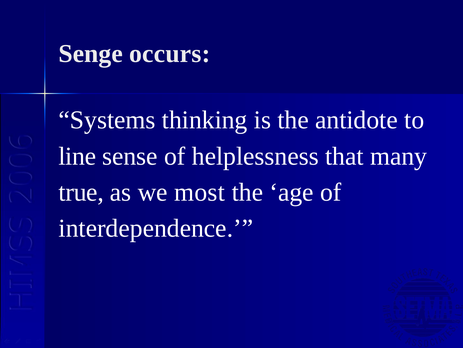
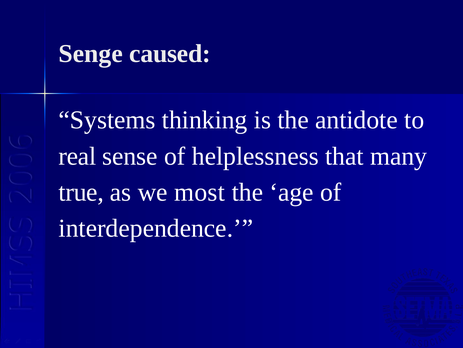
occurs: occurs -> caused
line: line -> real
